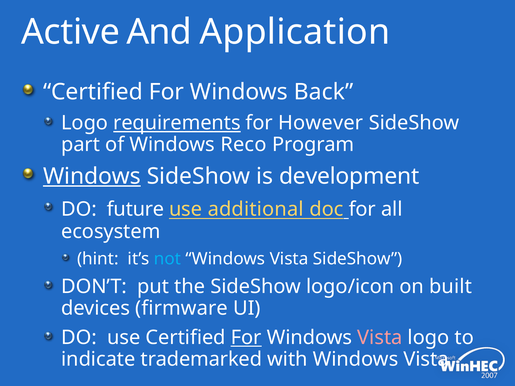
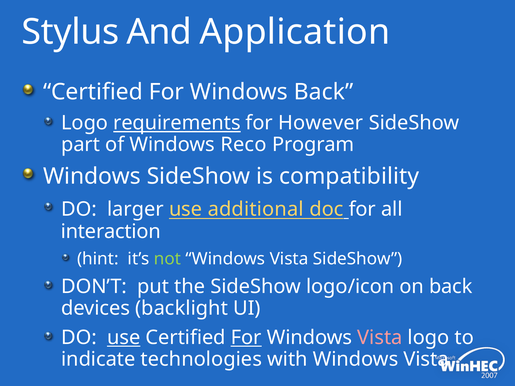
Active: Active -> Stylus
Windows at (92, 176) underline: present -> none
development: development -> compatibility
future: future -> larger
ecosystem: ecosystem -> interaction
not colour: light blue -> light green
on built: built -> back
firmware: firmware -> backlight
use at (124, 338) underline: none -> present
trademarked: trademarked -> technologies
